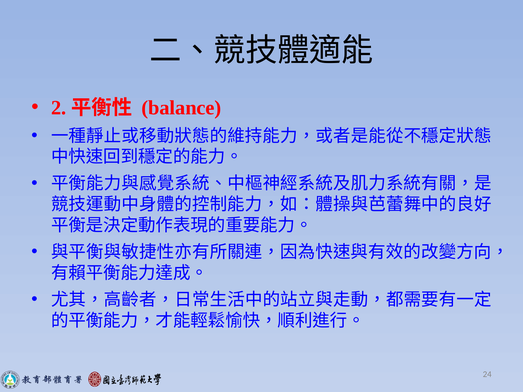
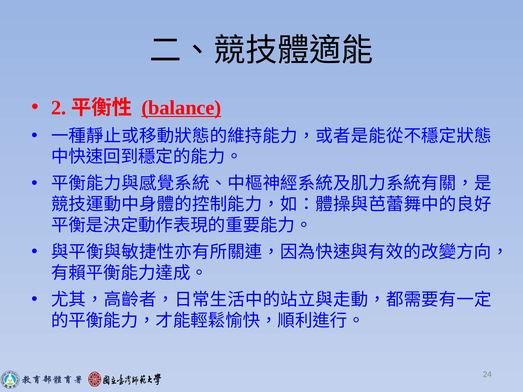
balance underline: none -> present
